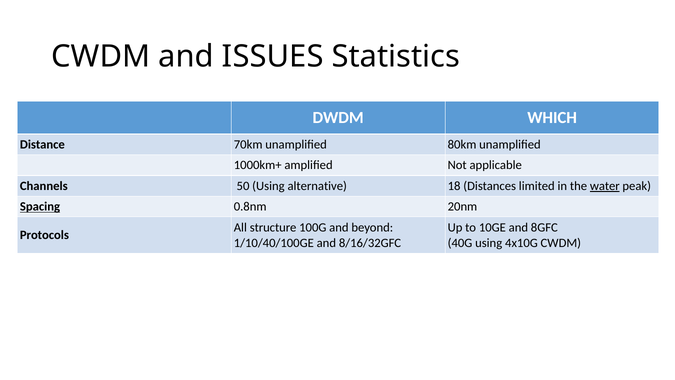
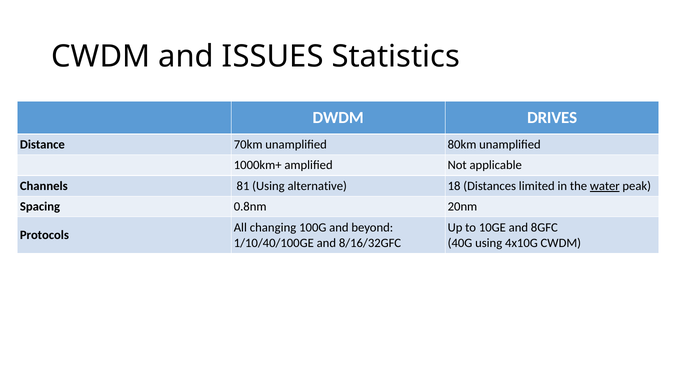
WHICH: WHICH -> DRIVES
50: 50 -> 81
Spacing underline: present -> none
structure: structure -> changing
